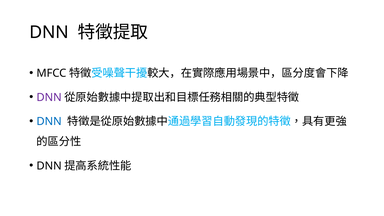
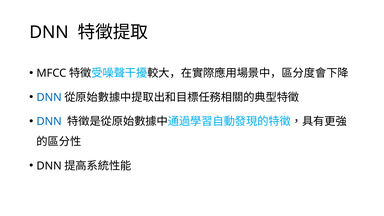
DNN at (49, 97) colour: purple -> blue
